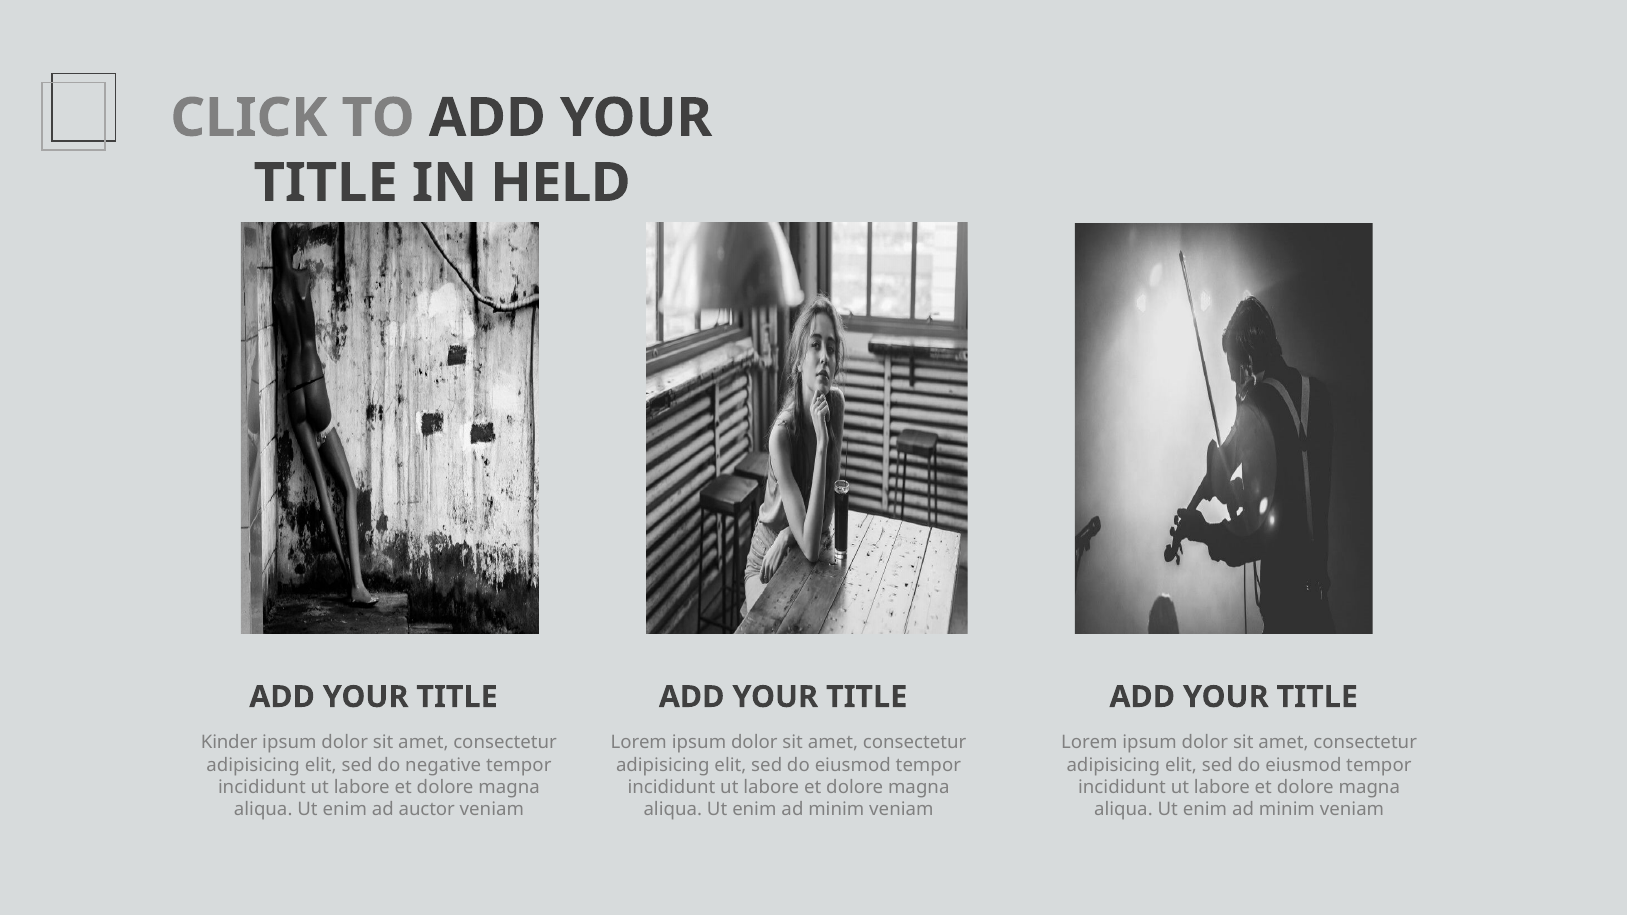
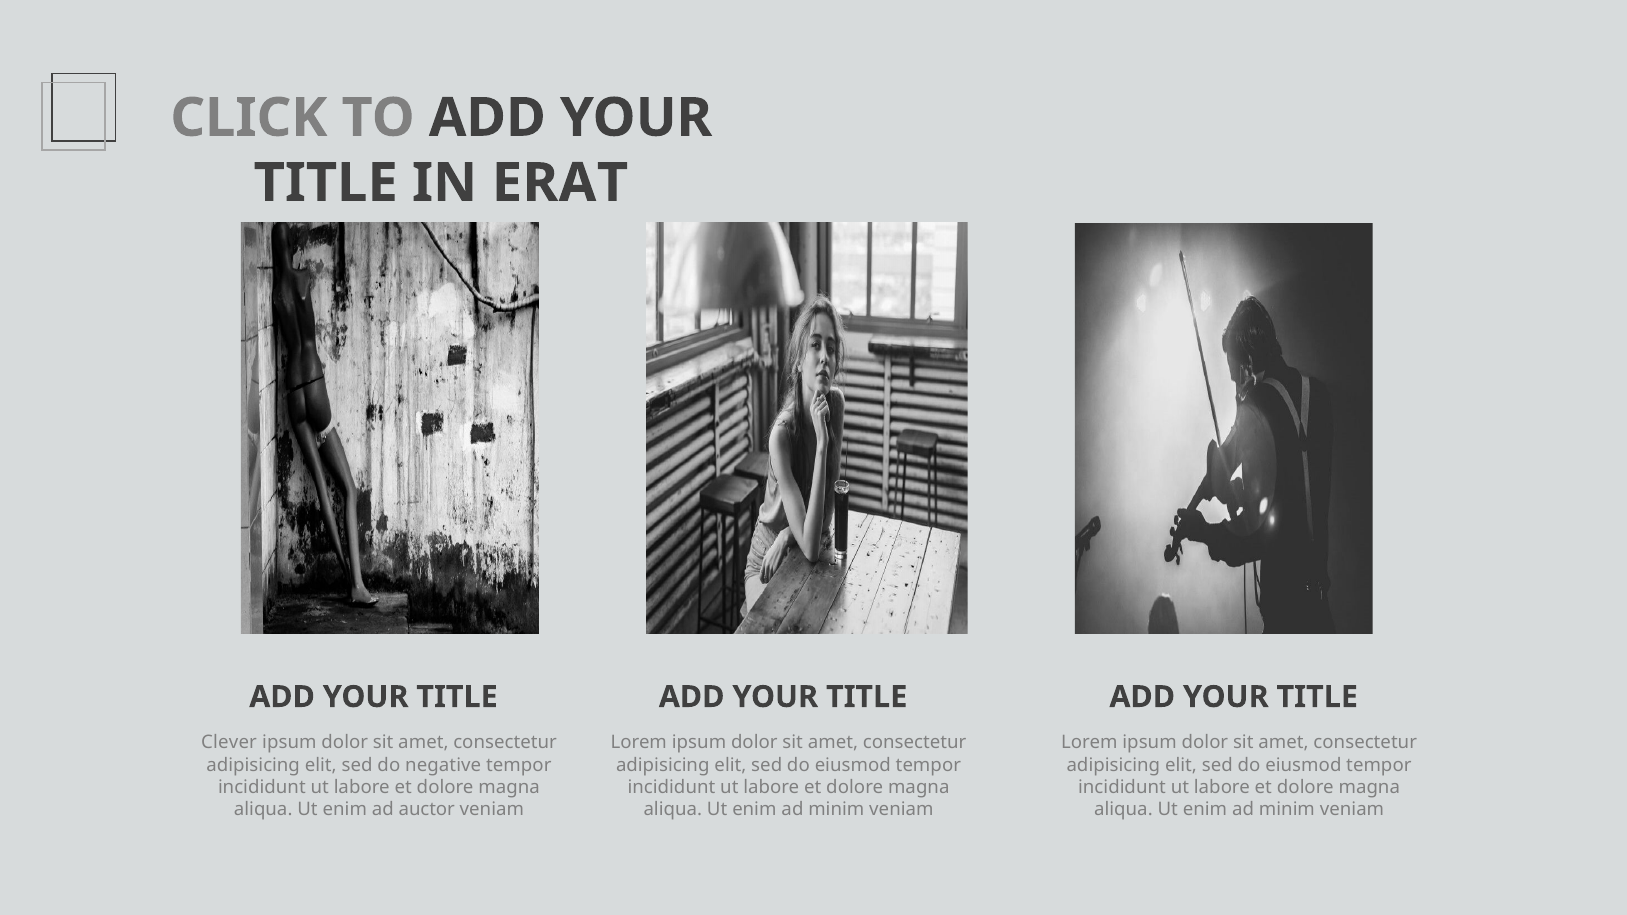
HELD: HELD -> ERAT
Kinder: Kinder -> Clever
